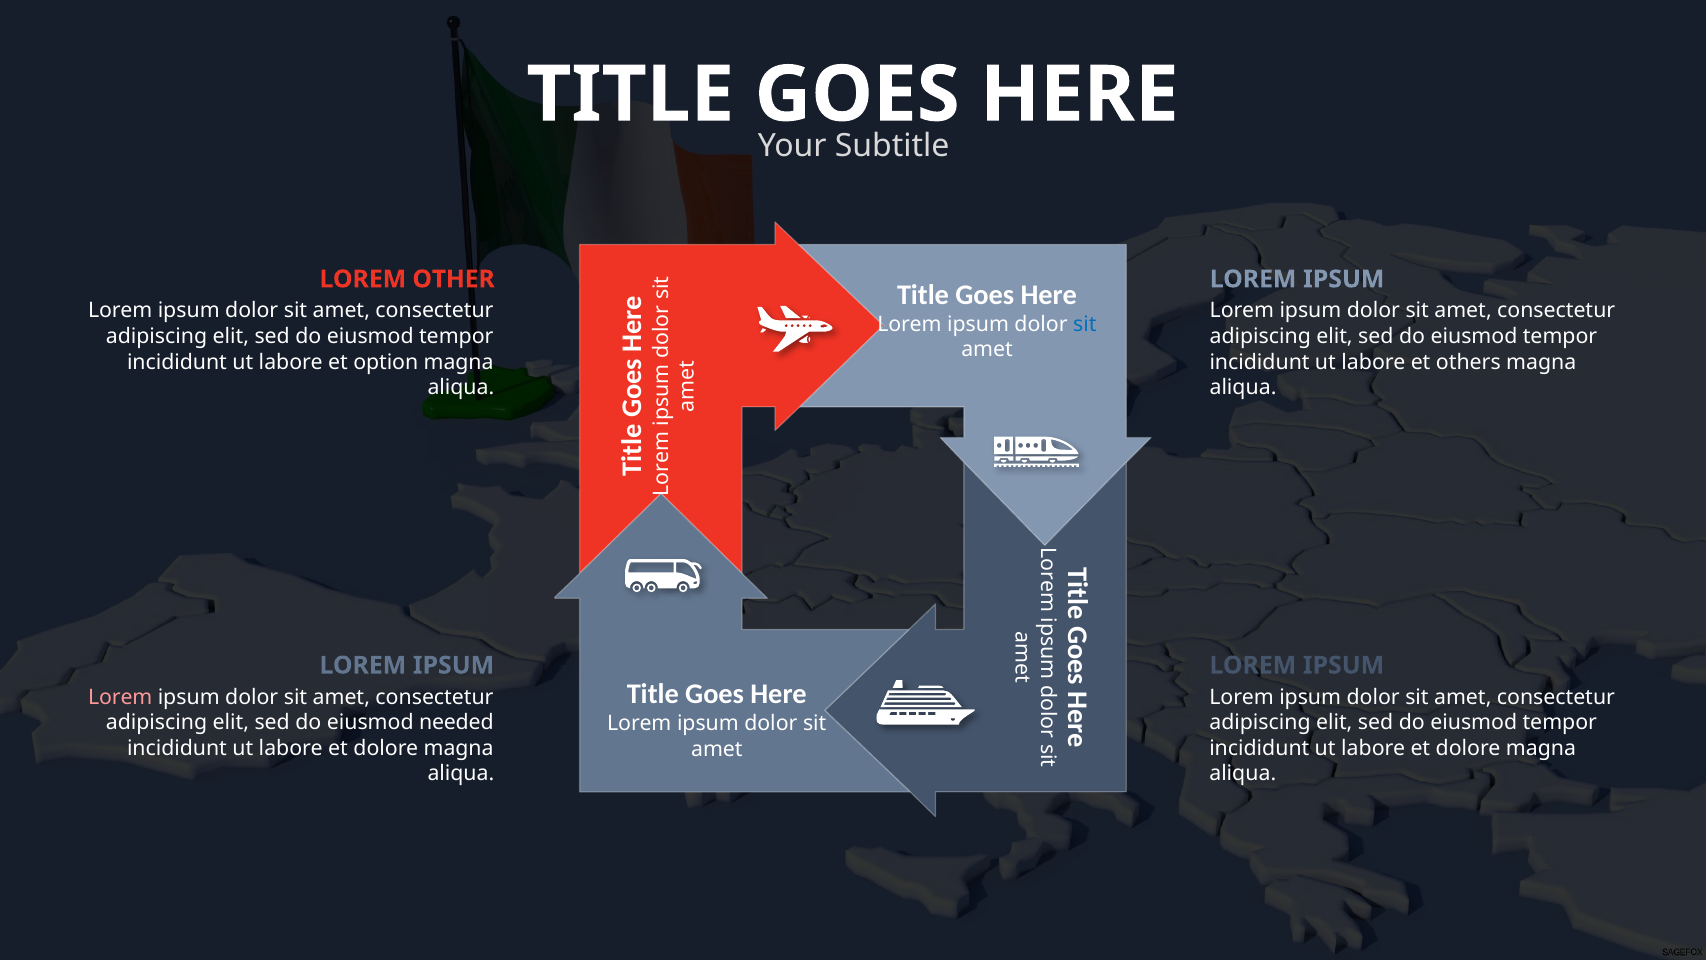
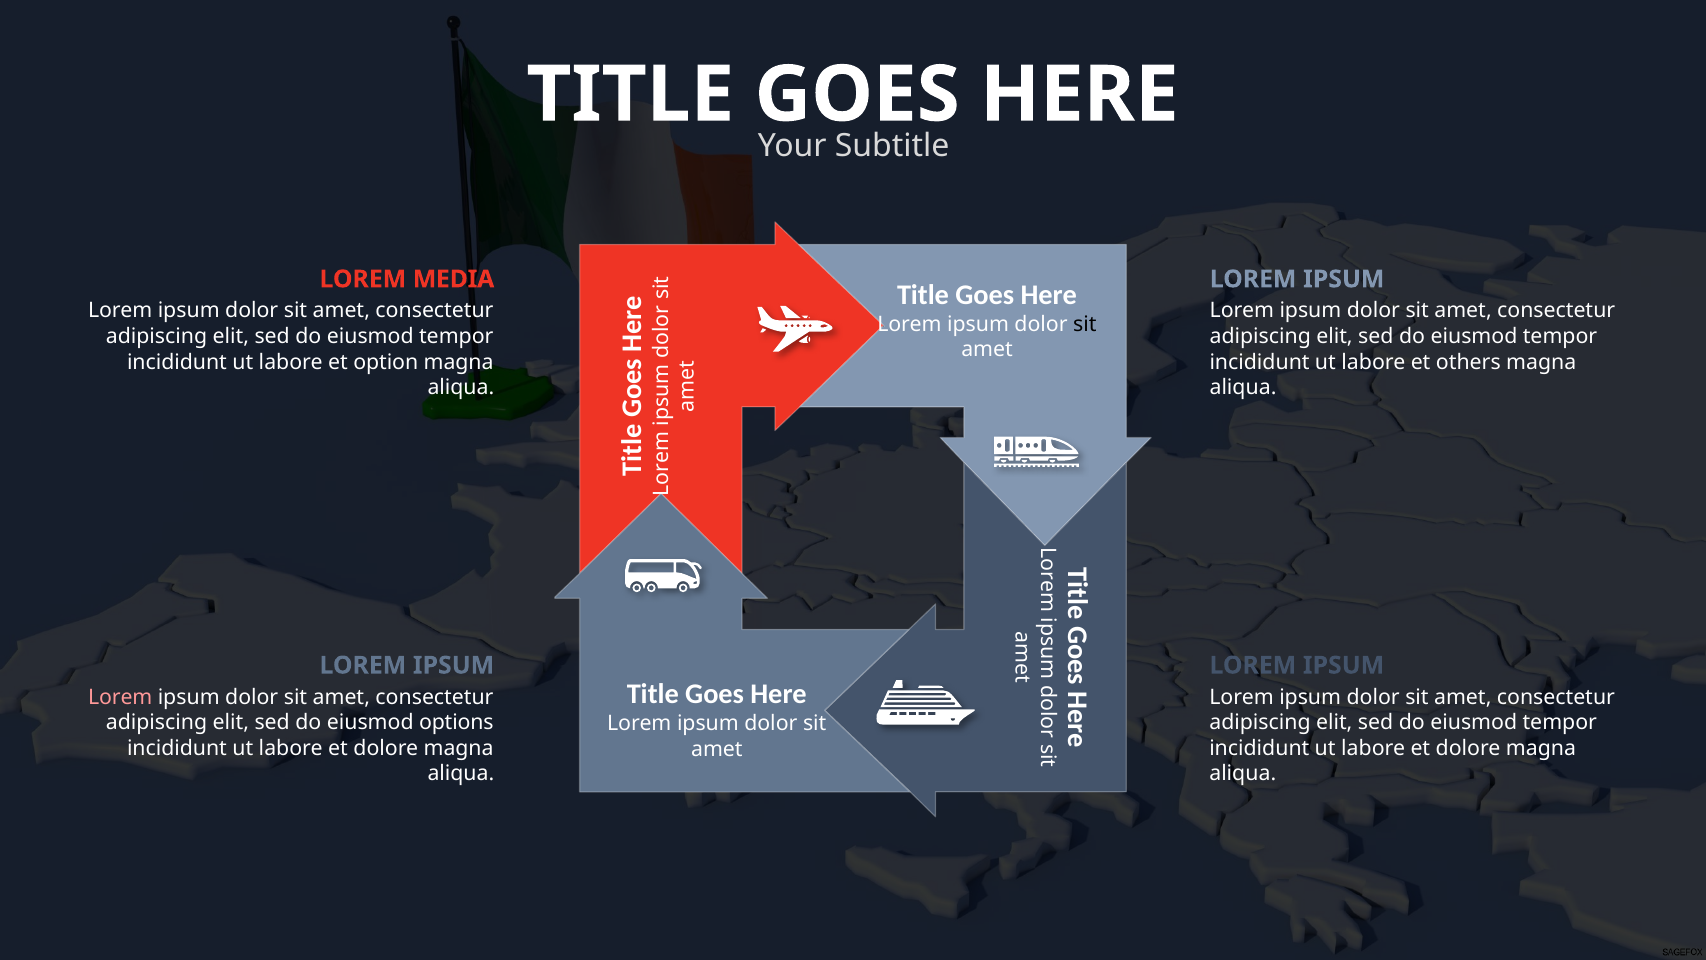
OTHER: OTHER -> MEDIA
sit at (1085, 324) colour: blue -> black
needed: needed -> options
